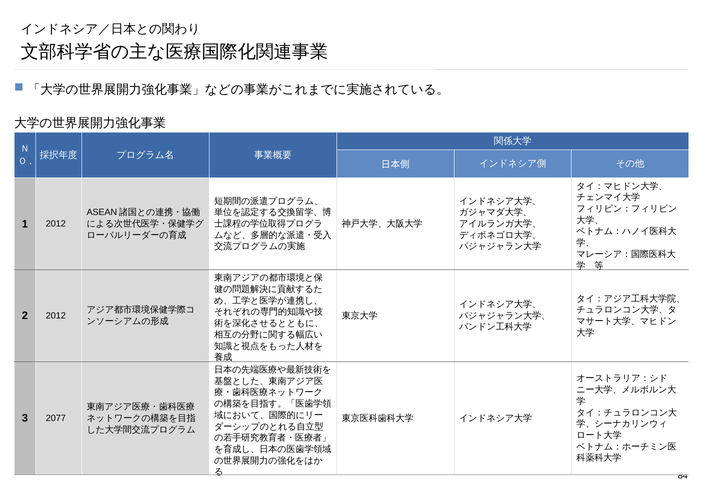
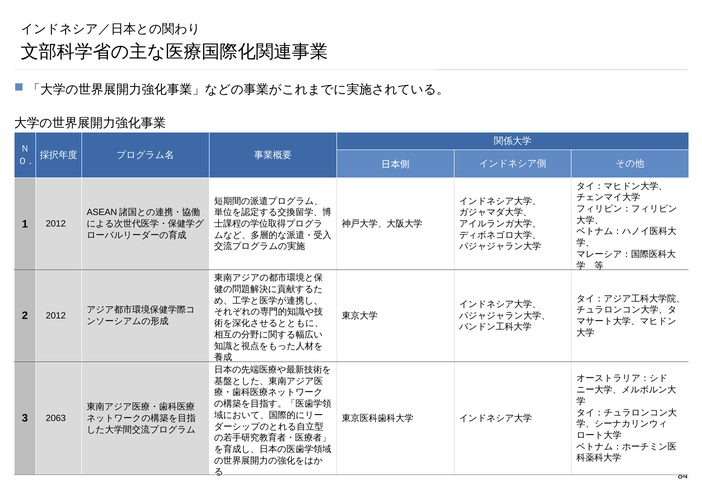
2077: 2077 -> 2063
